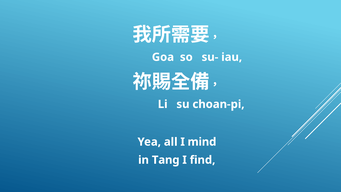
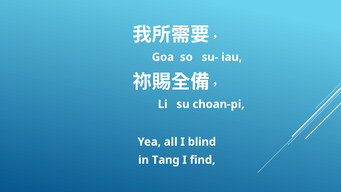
mind: mind -> blind
